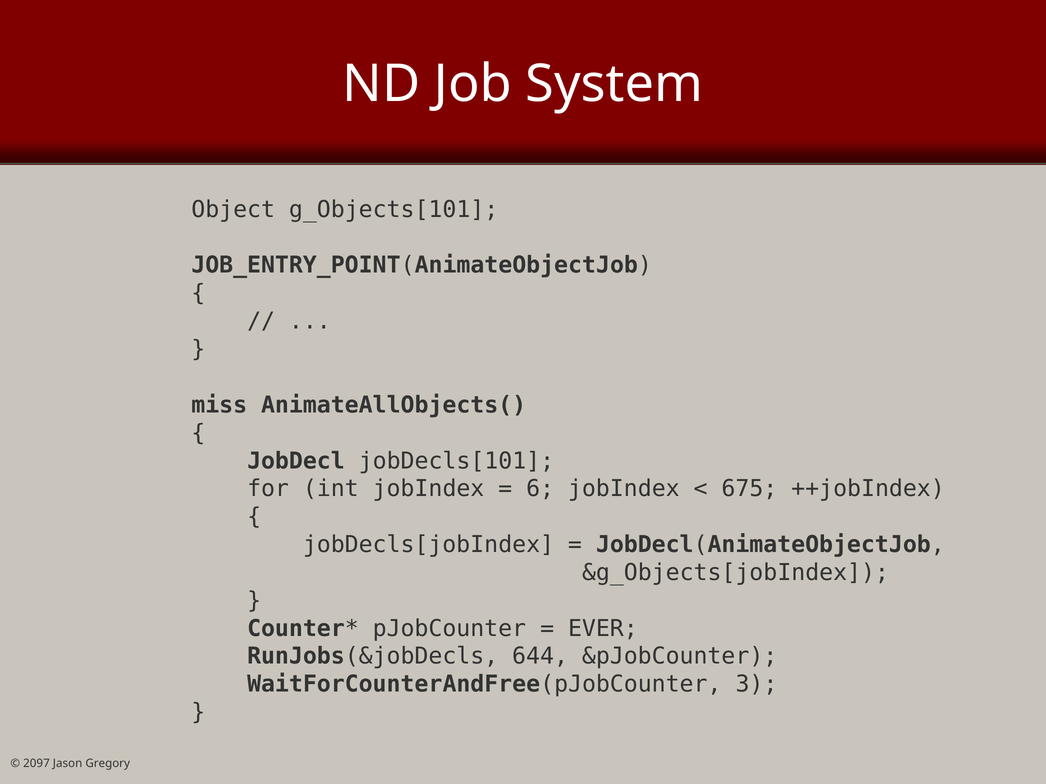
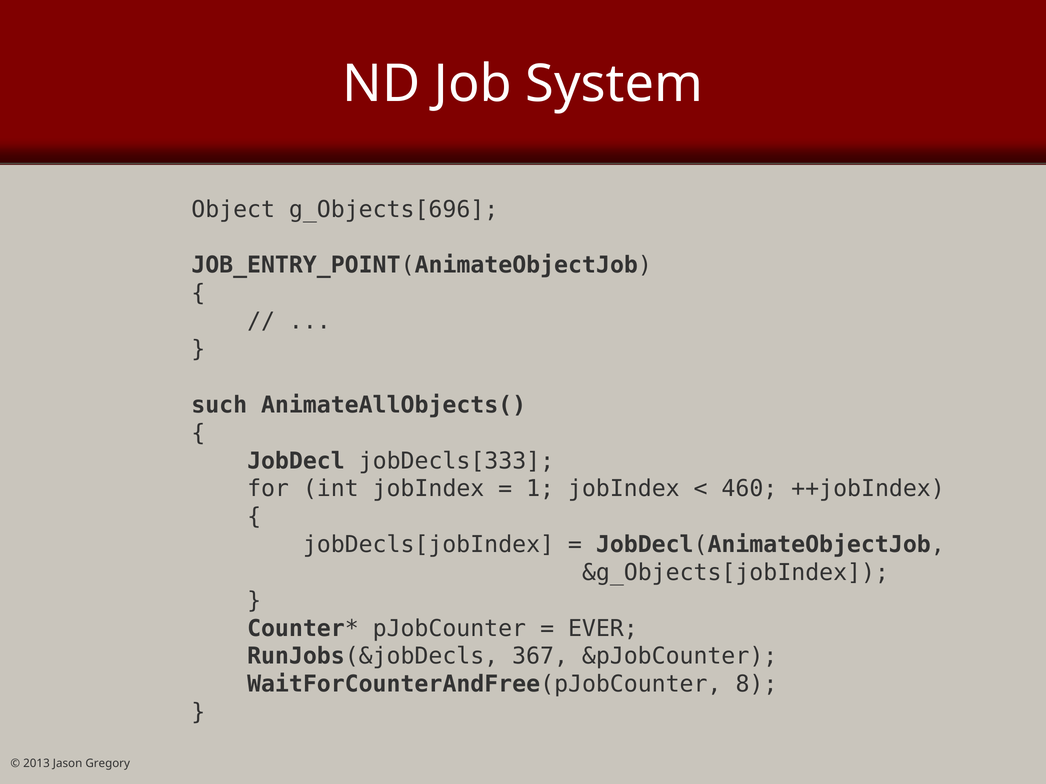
g_Objects[101: g_Objects[101 -> g_Objects[696
miss: miss -> such
jobDecls[101: jobDecls[101 -> jobDecls[333
6: 6 -> 1
675: 675 -> 460
644: 644 -> 367
3: 3 -> 8
2097: 2097 -> 2013
